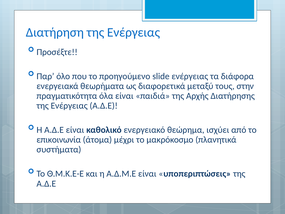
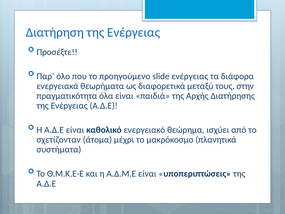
επικοινωνία: επικοινωνία -> σχετίζονταν
